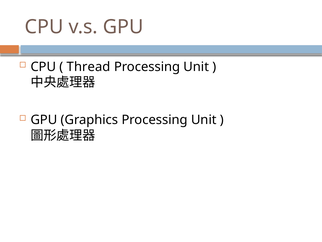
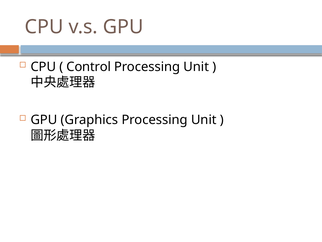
Thread: Thread -> Control
